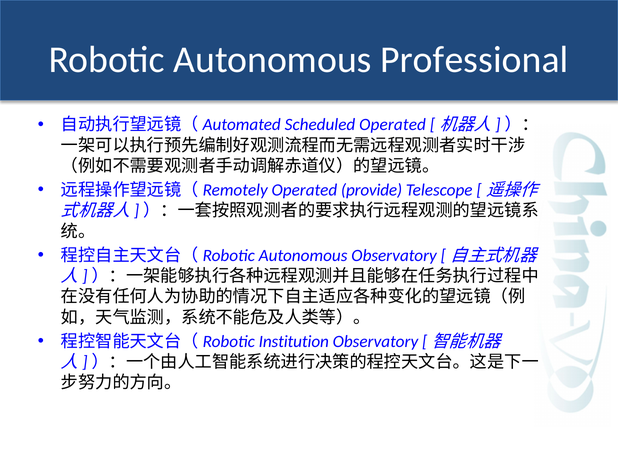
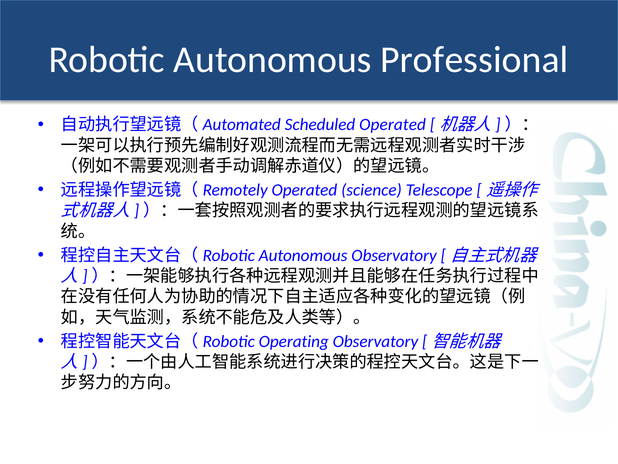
provide: provide -> science
Institution: Institution -> Operating
